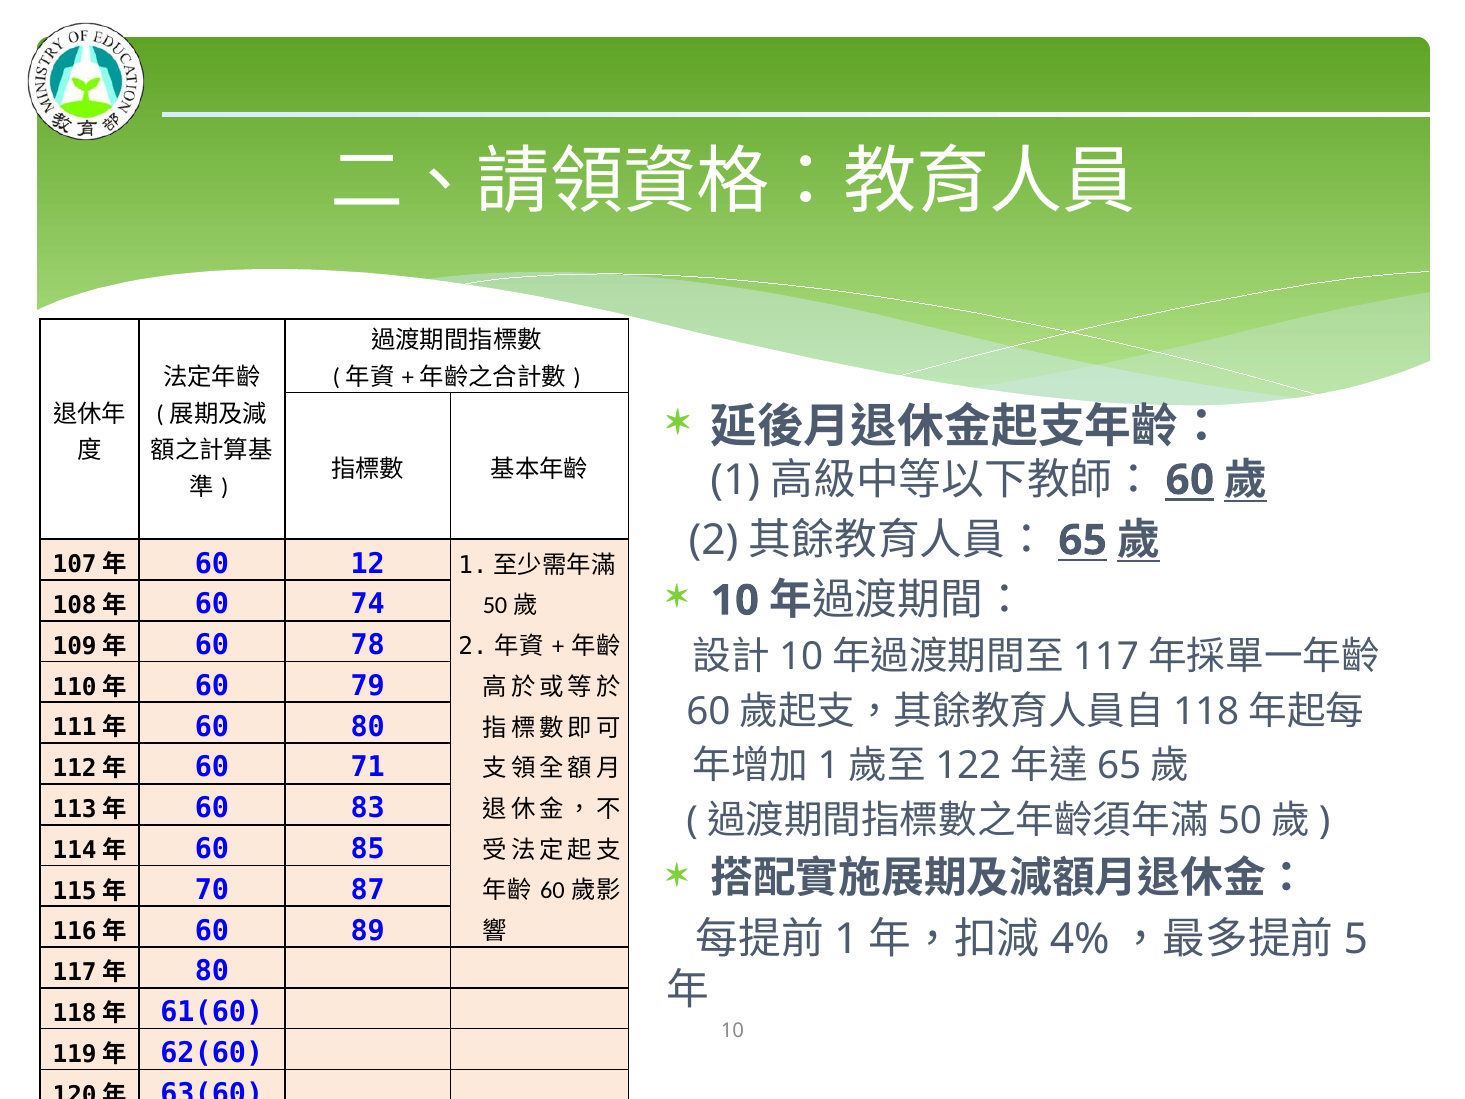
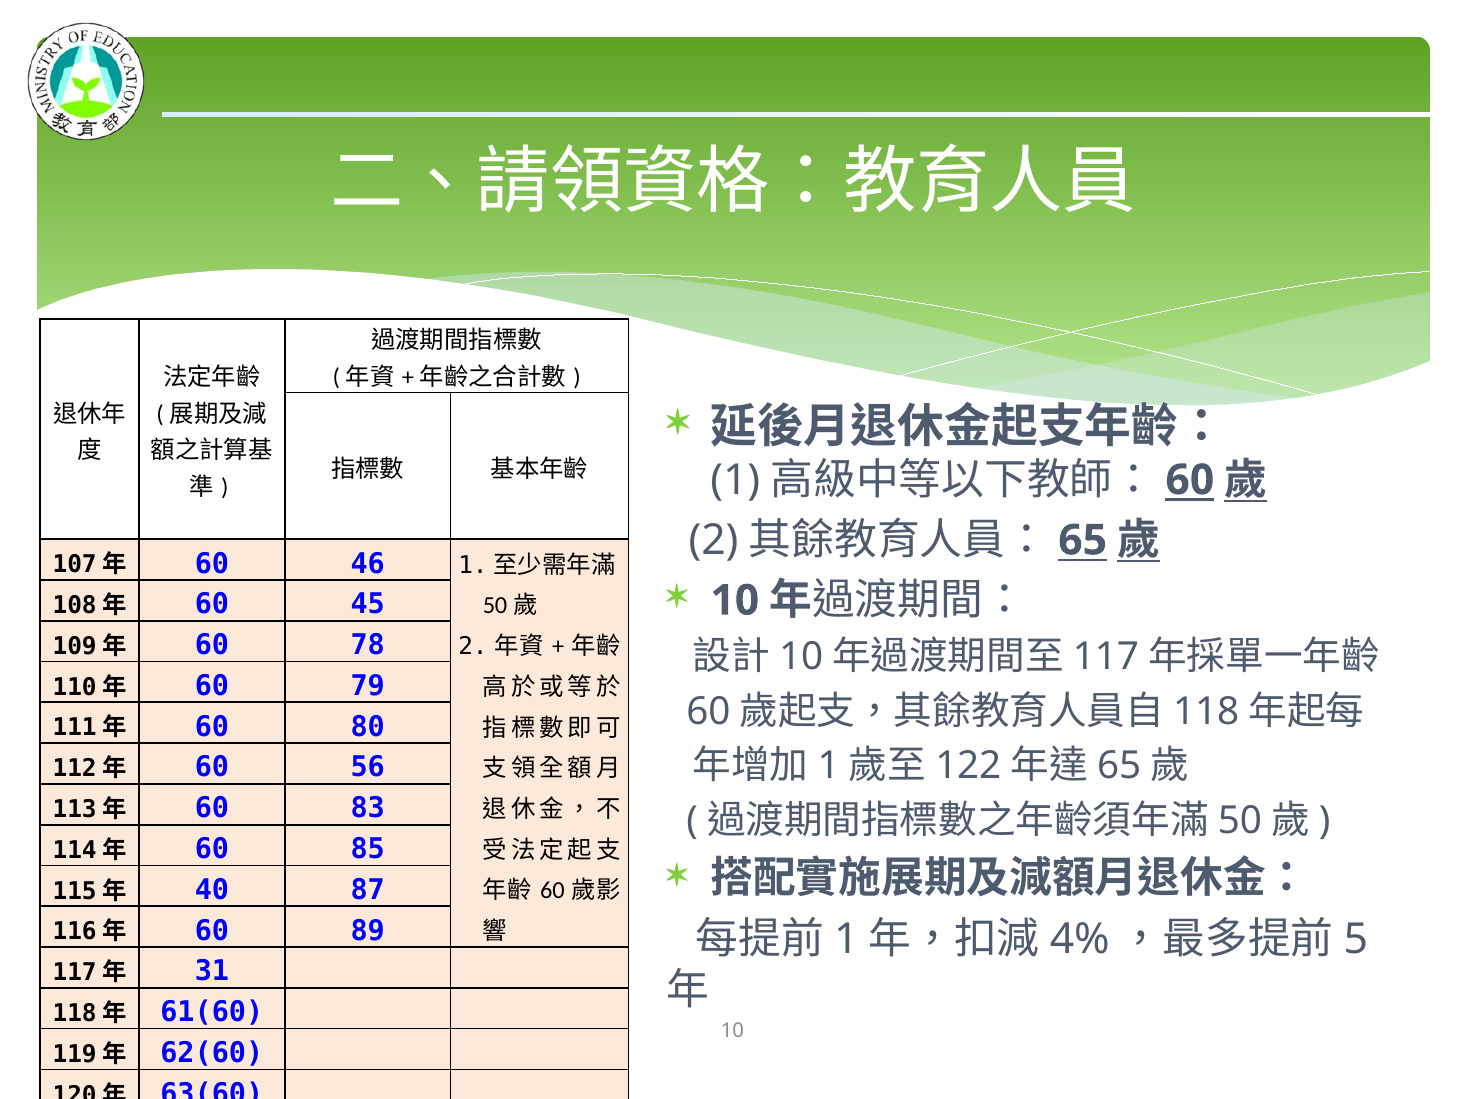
12: 12 -> 46
74: 74 -> 45
71: 71 -> 56
70: 70 -> 40
80 at (212, 971): 80 -> 31
